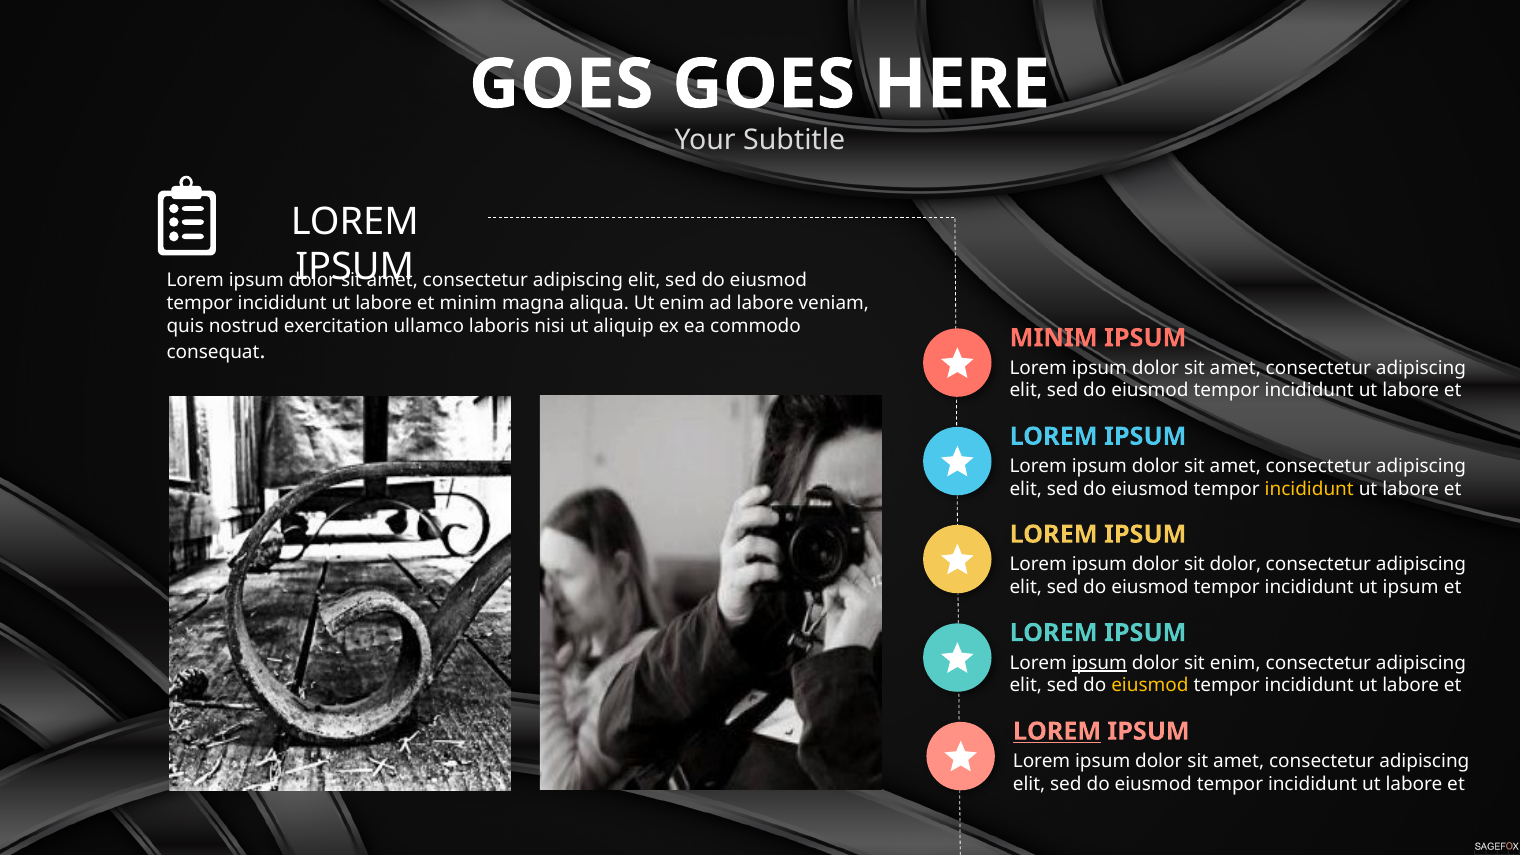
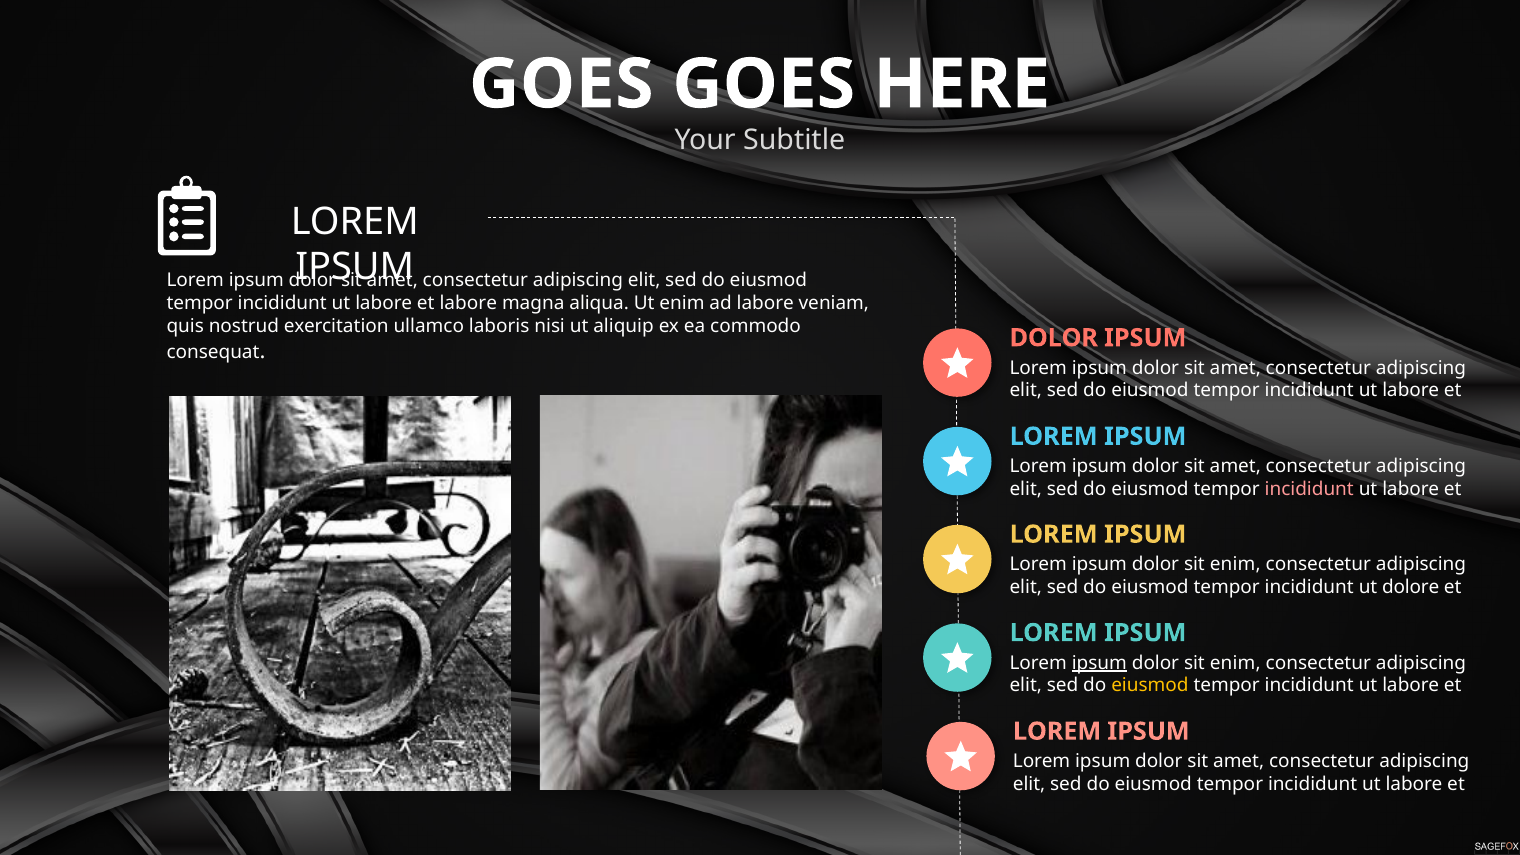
et minim: minim -> labore
MINIM at (1054, 338): MINIM -> DOLOR
incididunt at (1309, 489) colour: yellow -> pink
dolor at (1235, 564): dolor -> enim
ut ipsum: ipsum -> dolore
LOREM at (1057, 731) underline: present -> none
